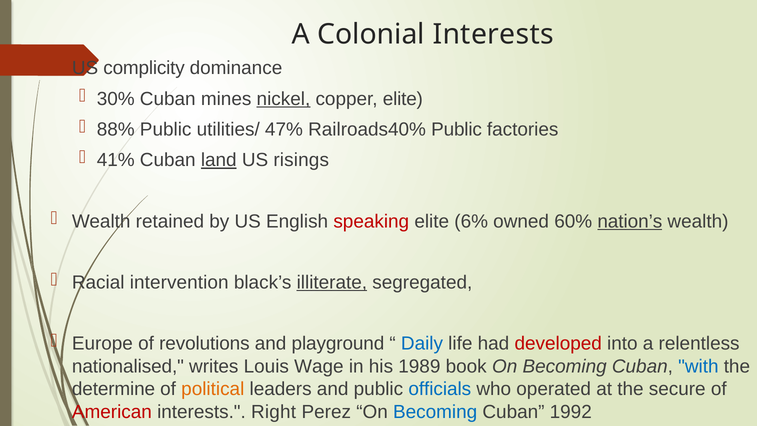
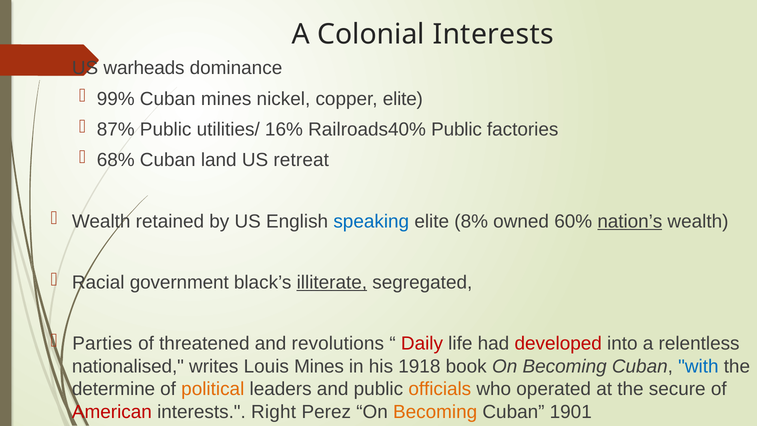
complicity: complicity -> warheads
30%: 30% -> 99%
nickel underline: present -> none
88%: 88% -> 87%
47%: 47% -> 16%
41%: 41% -> 68%
land underline: present -> none
risings: risings -> retreat
speaking colour: red -> blue
6%: 6% -> 8%
intervention: intervention -> government
Europe: Europe -> Parties
revolutions: revolutions -> threatened
playground: playground -> revolutions
Daily colour: blue -> red
Louis Wage: Wage -> Mines
1989: 1989 -> 1918
officials colour: blue -> orange
Becoming at (435, 412) colour: blue -> orange
1992: 1992 -> 1901
